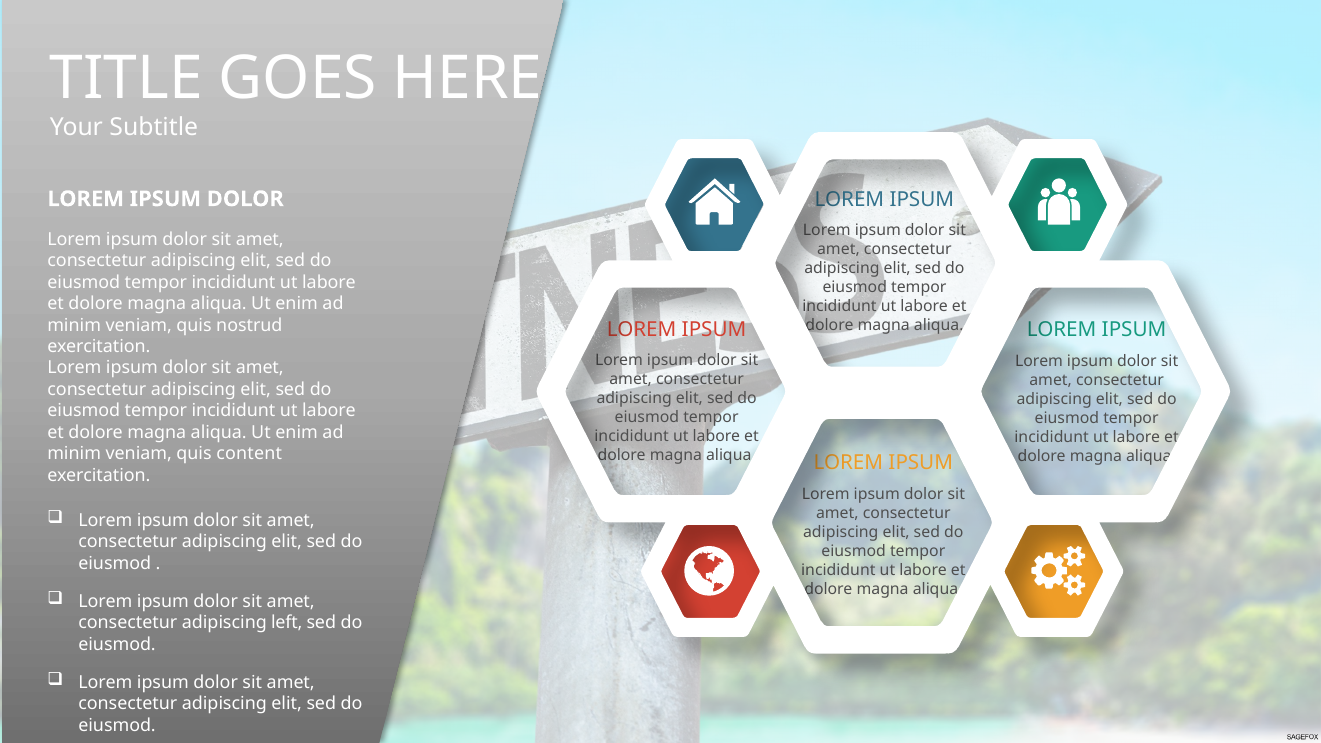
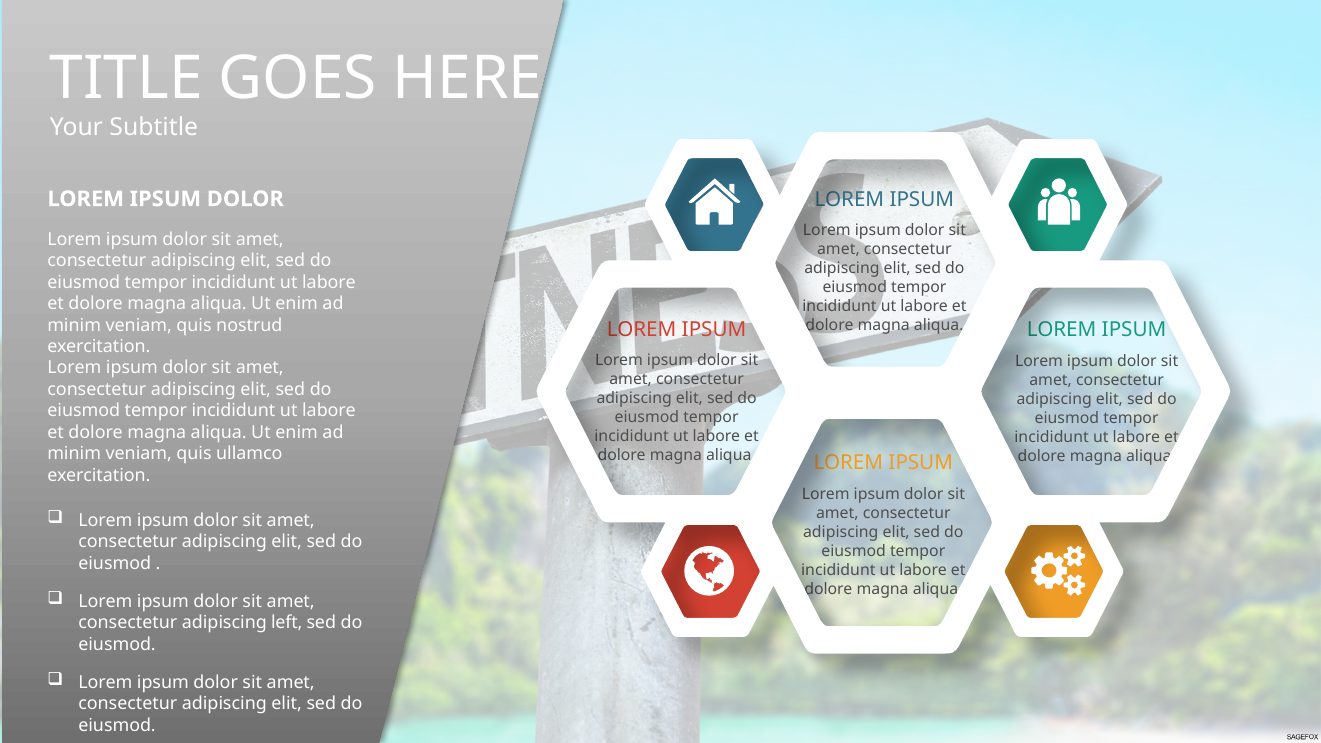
content: content -> ullamco
